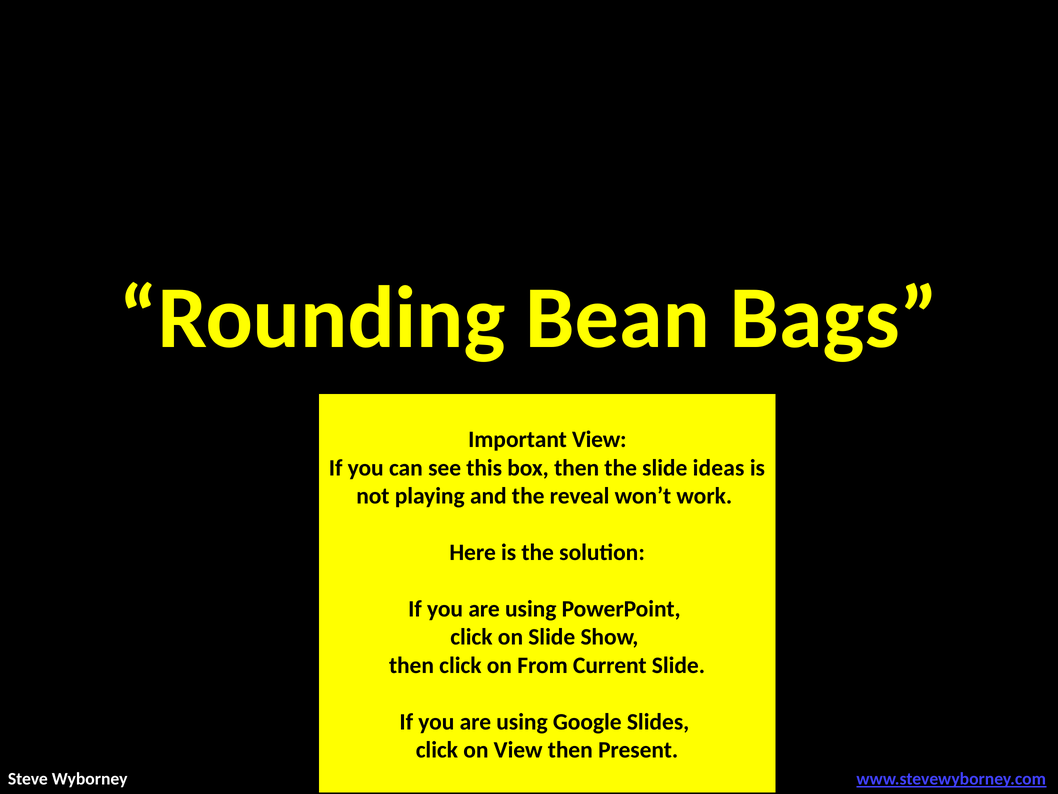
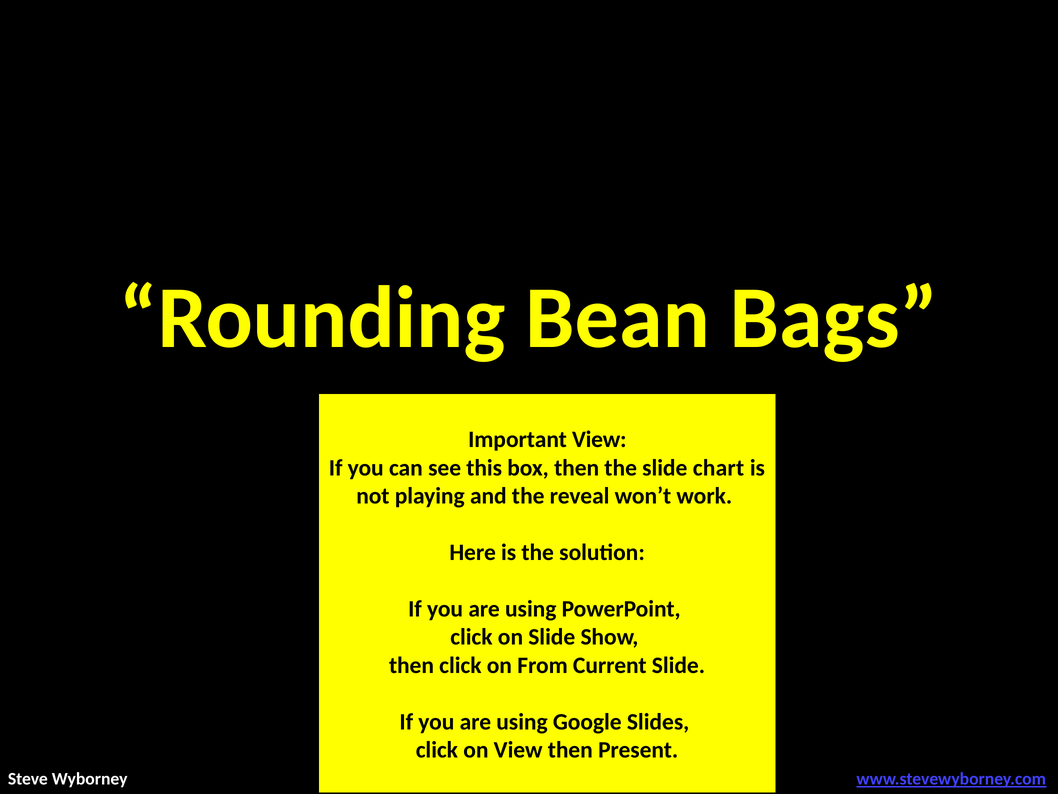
ideas: ideas -> chart
